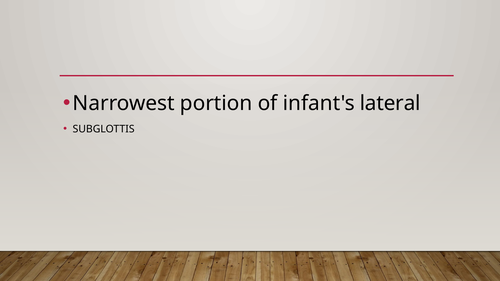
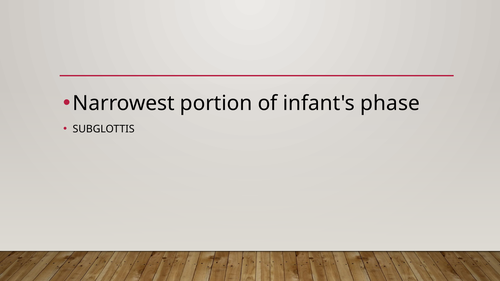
lateral: lateral -> phase
